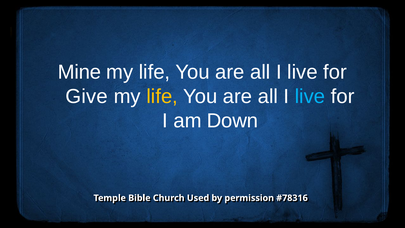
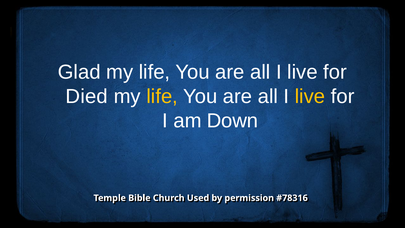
Mine: Mine -> Glad
Give: Give -> Died
live at (310, 96) colour: light blue -> yellow
